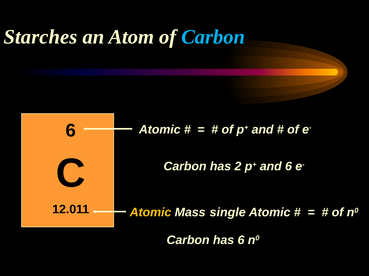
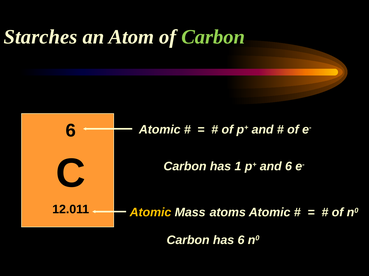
Carbon at (213, 37) colour: light blue -> light green
2: 2 -> 1
single: single -> atoms
